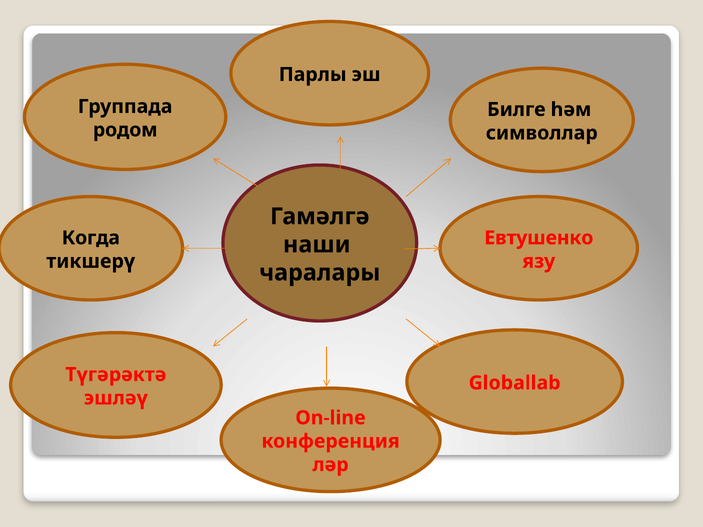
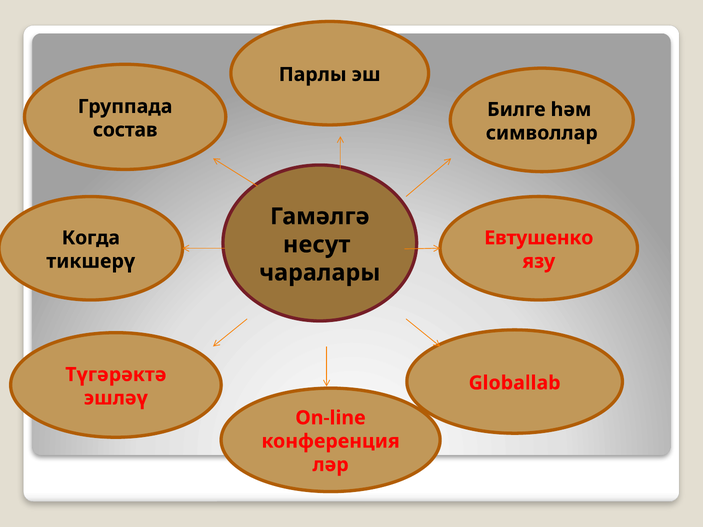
родом: родом -> состав
наши: наши -> несут
